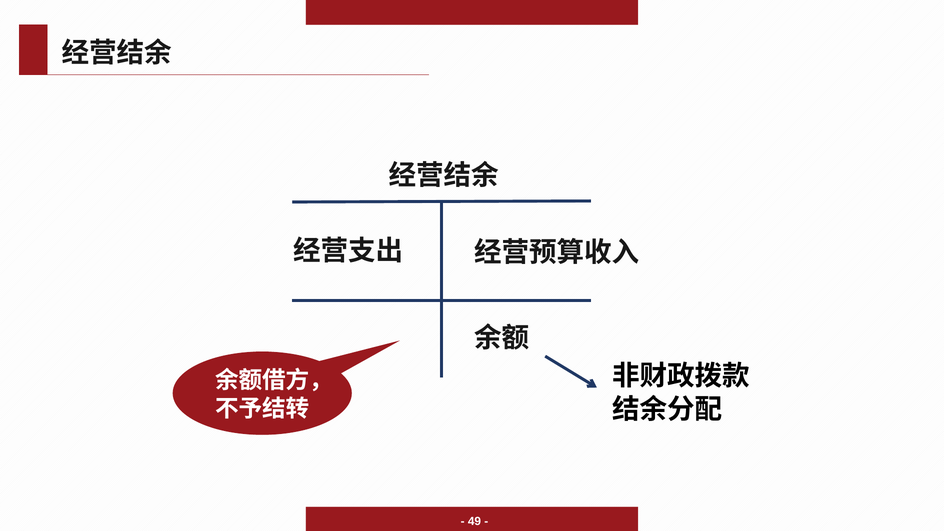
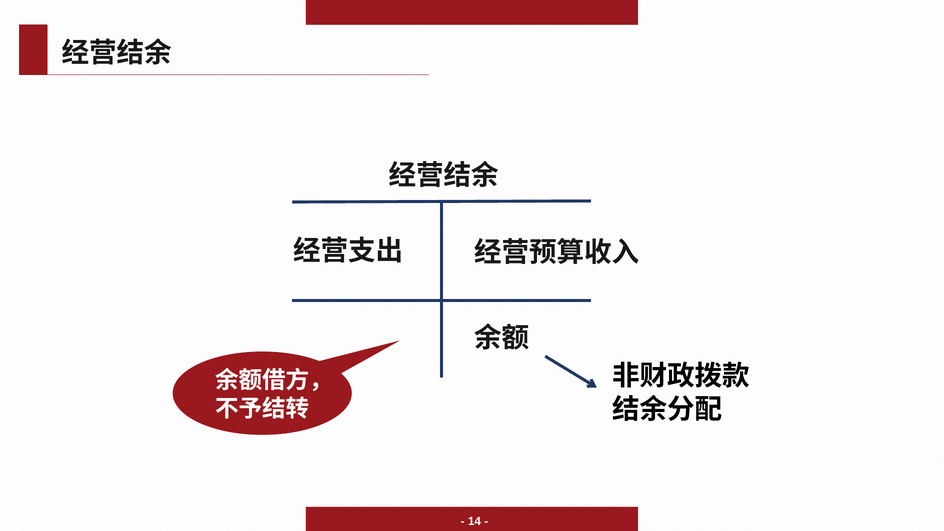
49: 49 -> 14
